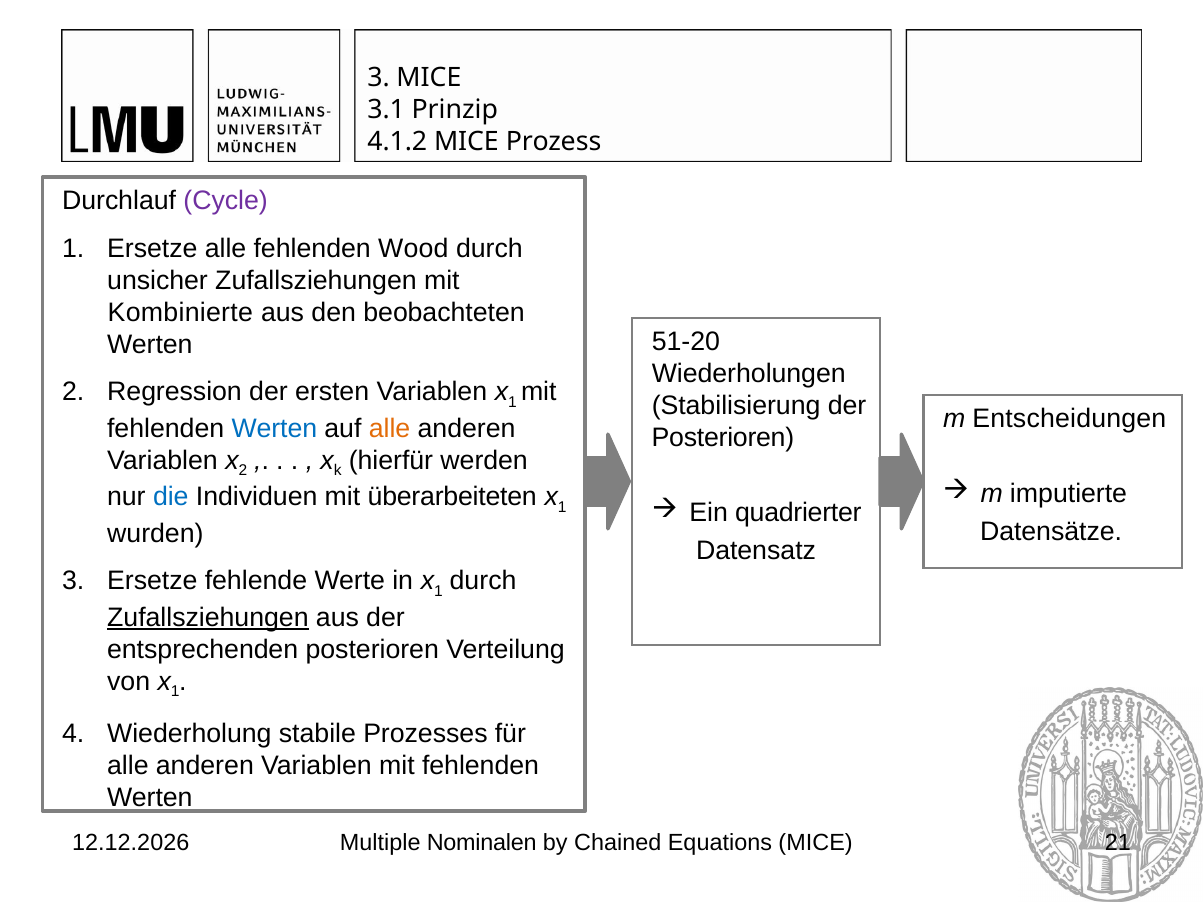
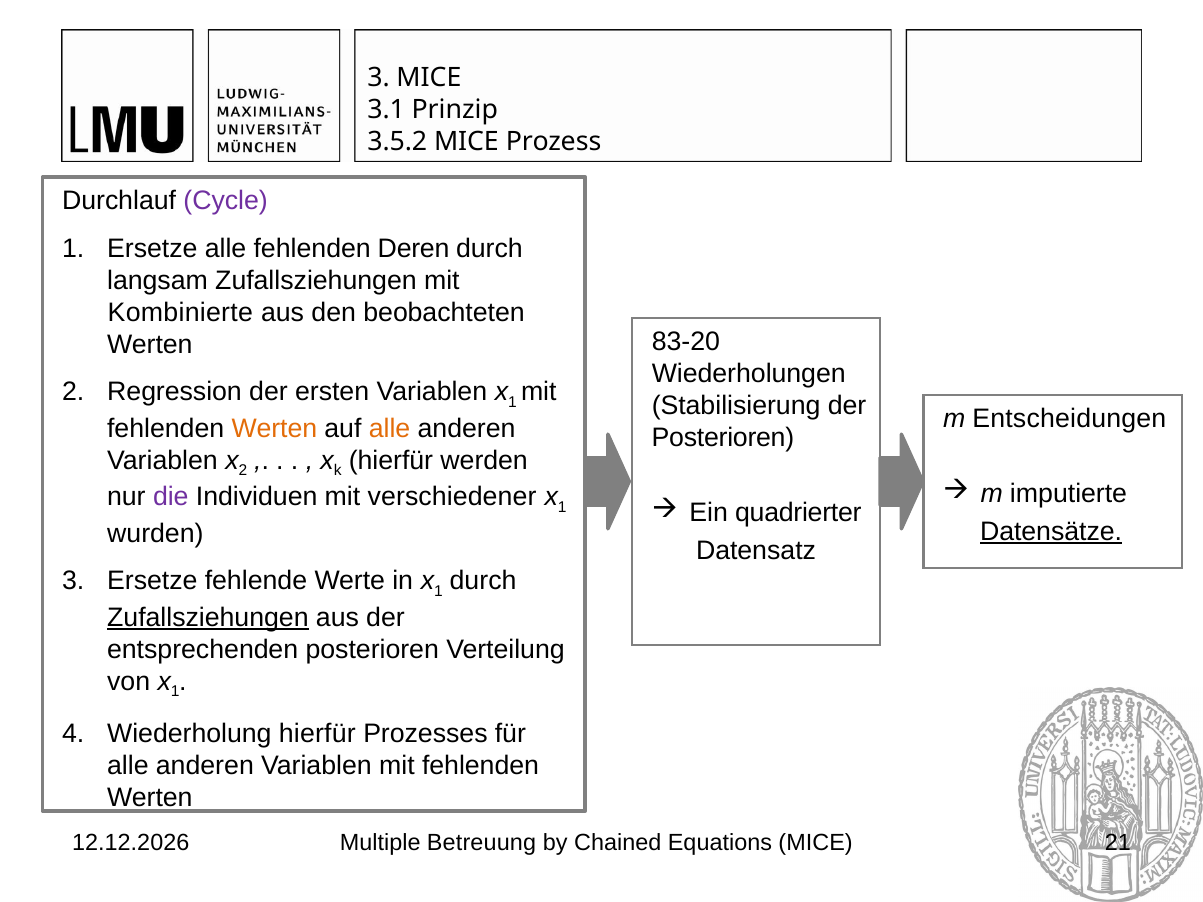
4.1.2: 4.1.2 -> 3.5.2
Wood: Wood -> Deren
unsicher: unsicher -> langsam
51-20: 51-20 -> 83-20
Werten at (274, 429) colour: blue -> orange
die colour: blue -> purple
überarbeiteten: überarbeiteten -> verschiedener
Datensätze underline: none -> present
Wiederholung stabile: stabile -> hierfür
Nominalen: Nominalen -> Betreuung
